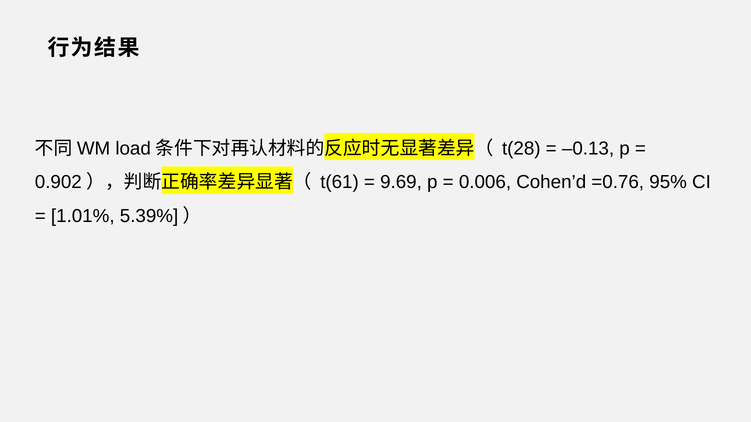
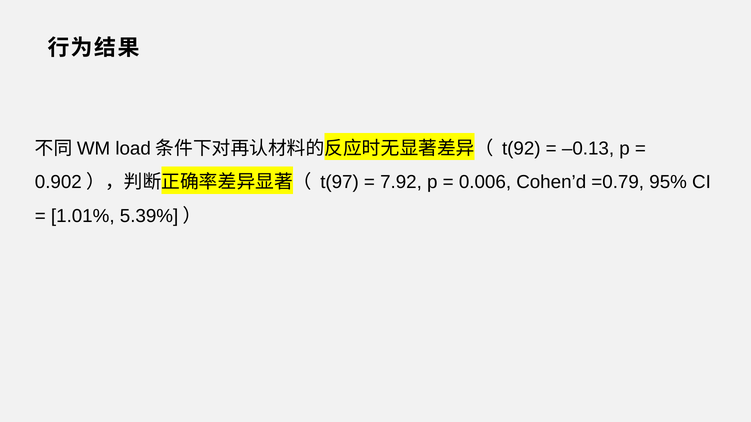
t(28: t(28 -> t(92
t(61: t(61 -> t(97
9.69: 9.69 -> 7.92
=0.76: =0.76 -> =0.79
